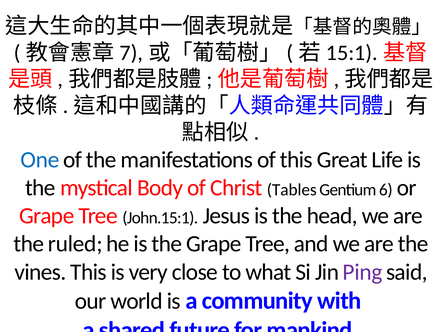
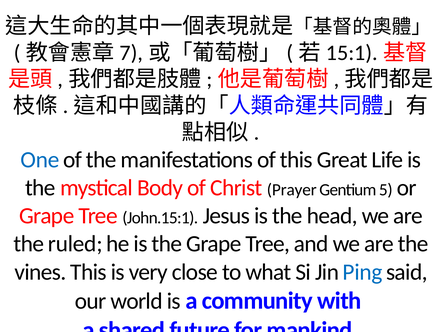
Tables: Tables -> Prayer
6: 6 -> 5
Ping colour: purple -> blue
